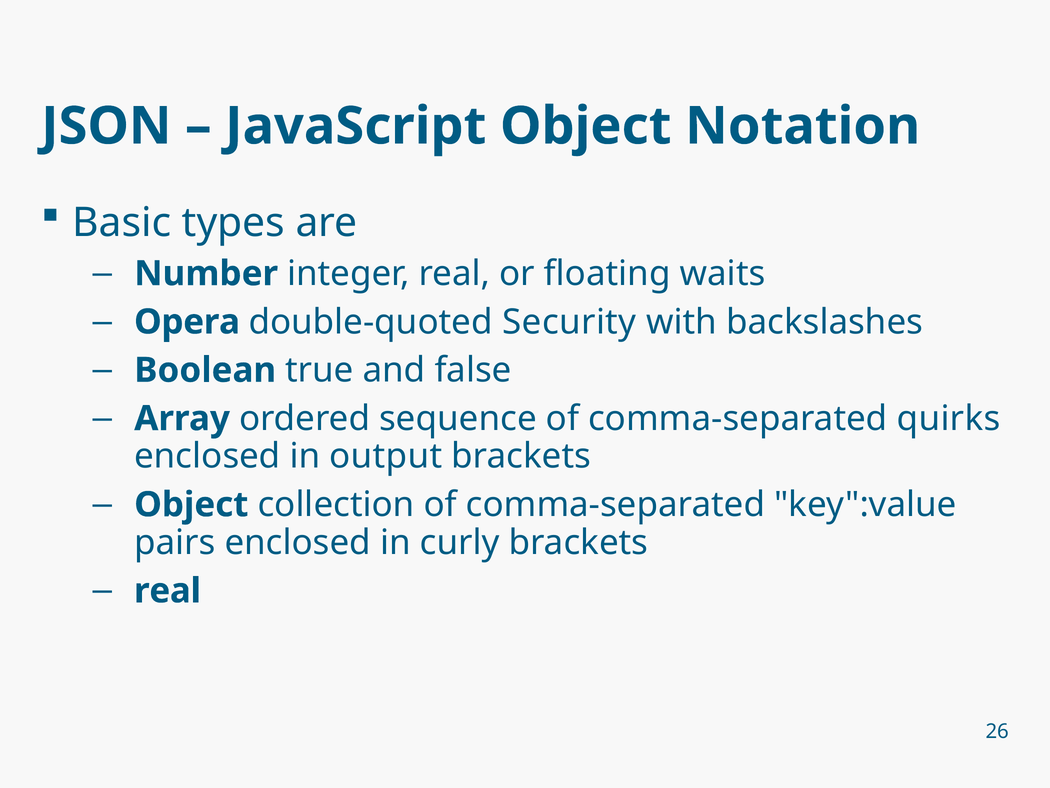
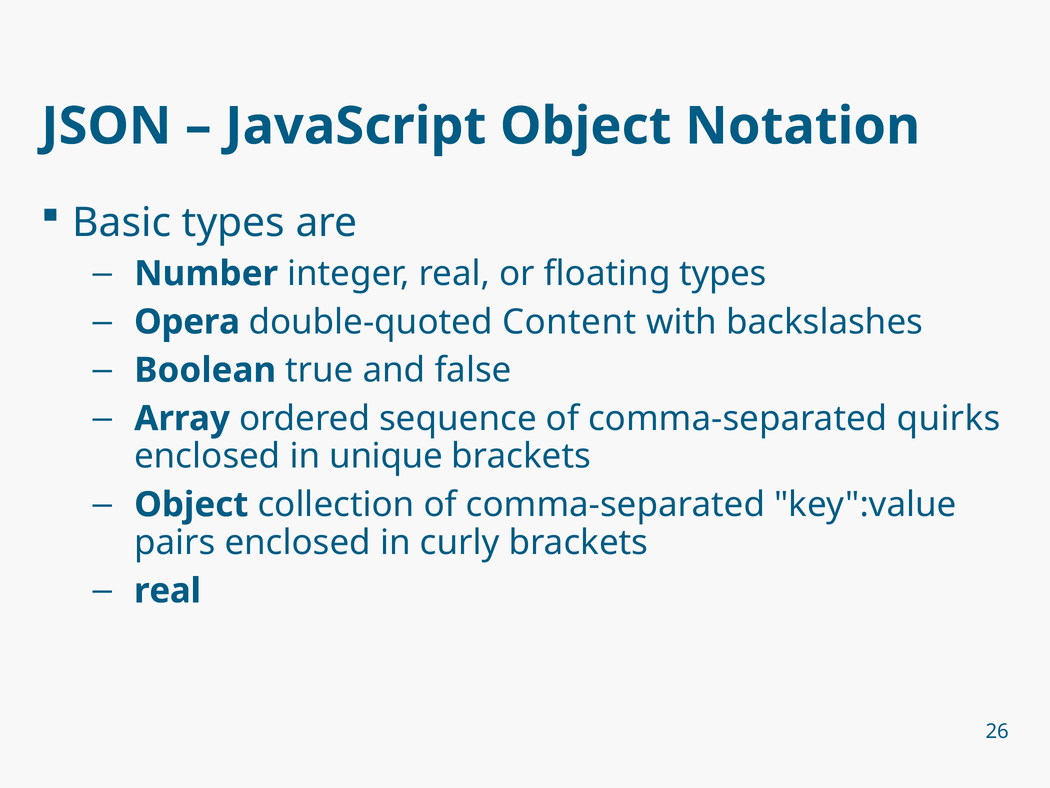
floating waits: waits -> types
Security: Security -> Content
output: output -> unique
